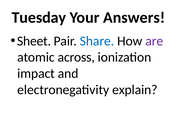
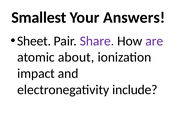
Tuesday: Tuesday -> Smallest
Share colour: blue -> purple
across: across -> about
explain: explain -> include
